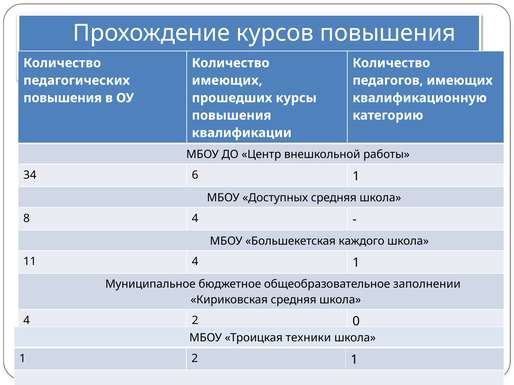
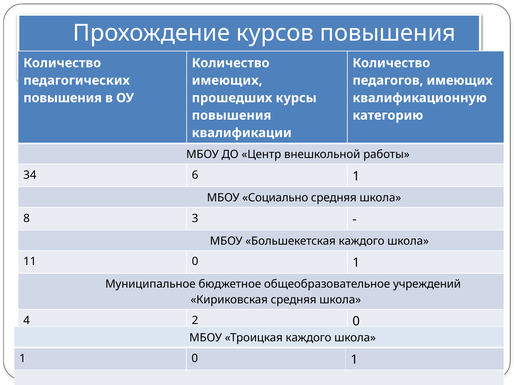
Доступных: Доступных -> Социально
8 4: 4 -> 3
11 4: 4 -> 0
заполнении: заполнении -> учреждений
техники at (308, 338): техники -> каждого
2 at (195, 359): 2 -> 0
